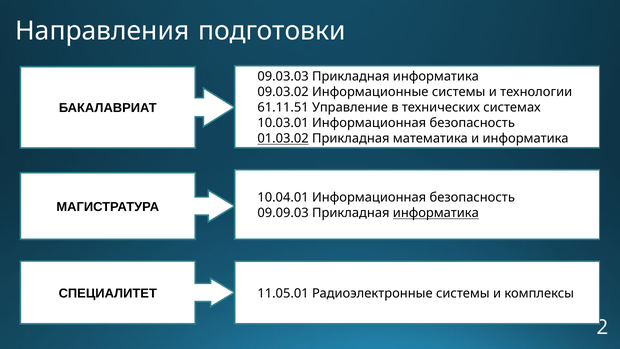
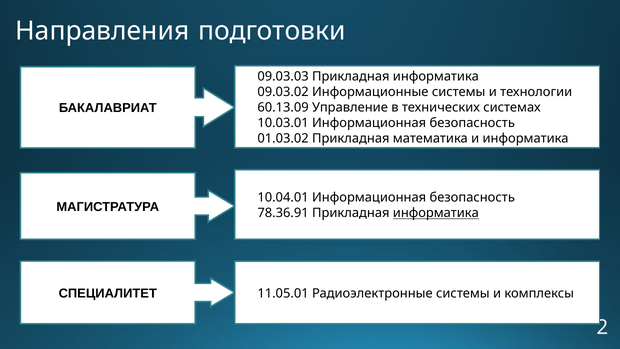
61.11.51: 61.11.51 -> 60.13.09
01.03.02 underline: present -> none
09.09.03: 09.09.03 -> 78.36.91
